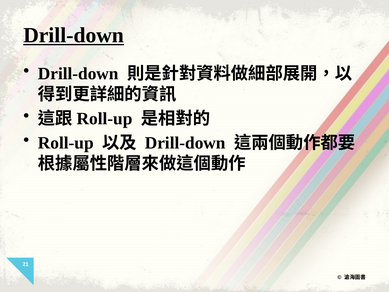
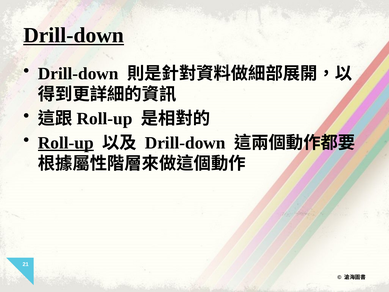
Roll-up at (66, 143) underline: none -> present
